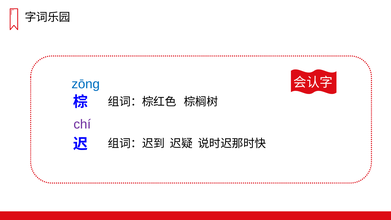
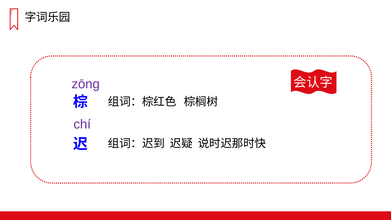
zōnɡ colour: blue -> purple
